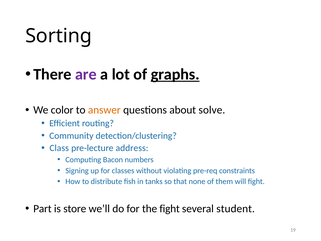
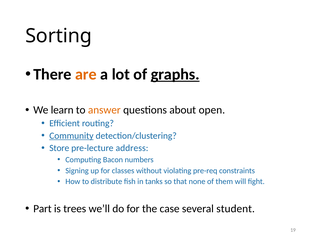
are colour: purple -> orange
color: color -> learn
solve: solve -> open
Community underline: none -> present
Class: Class -> Store
store: store -> trees
the fight: fight -> case
